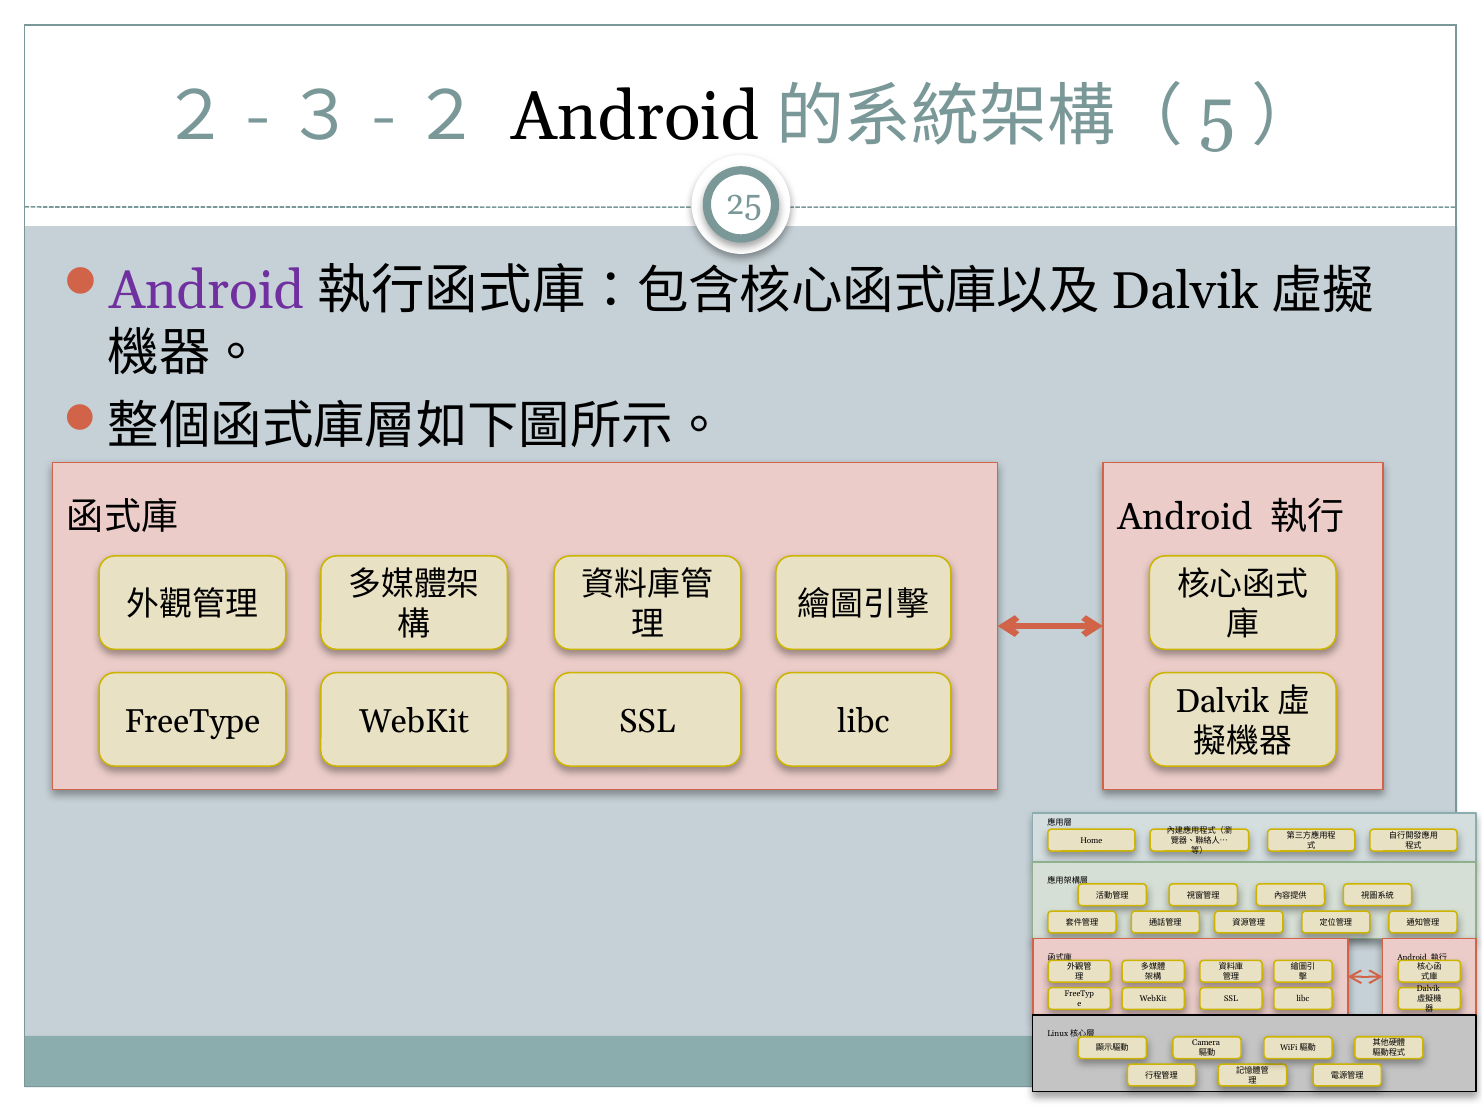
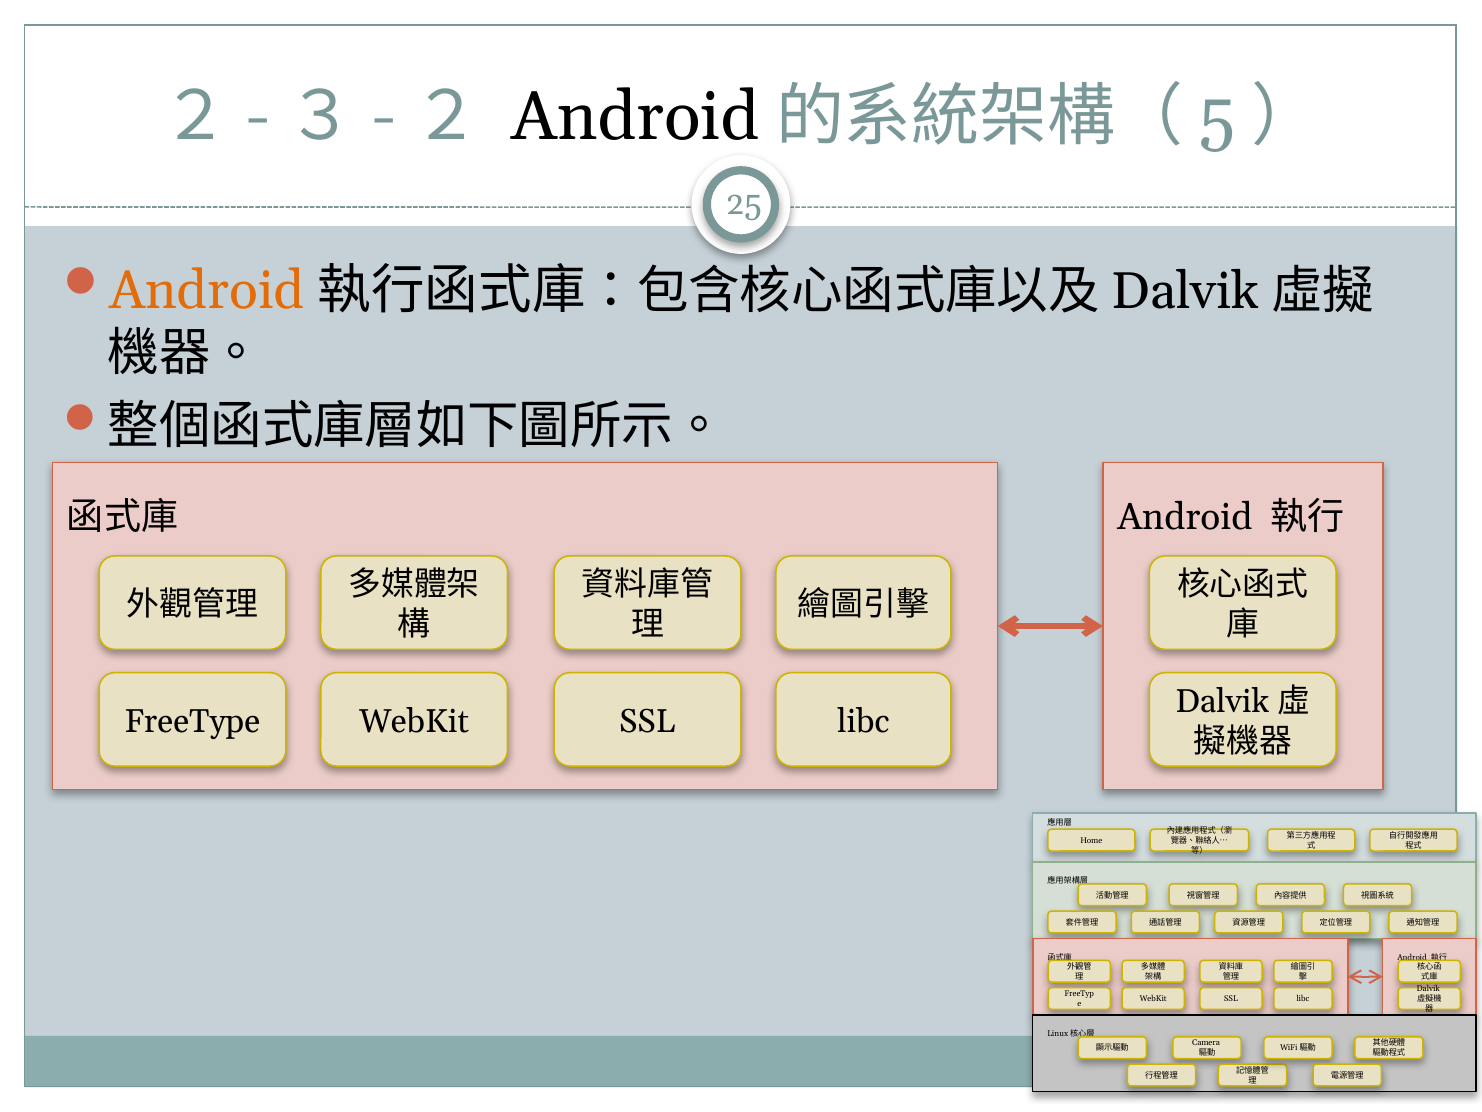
Android at (207, 291) colour: purple -> orange
